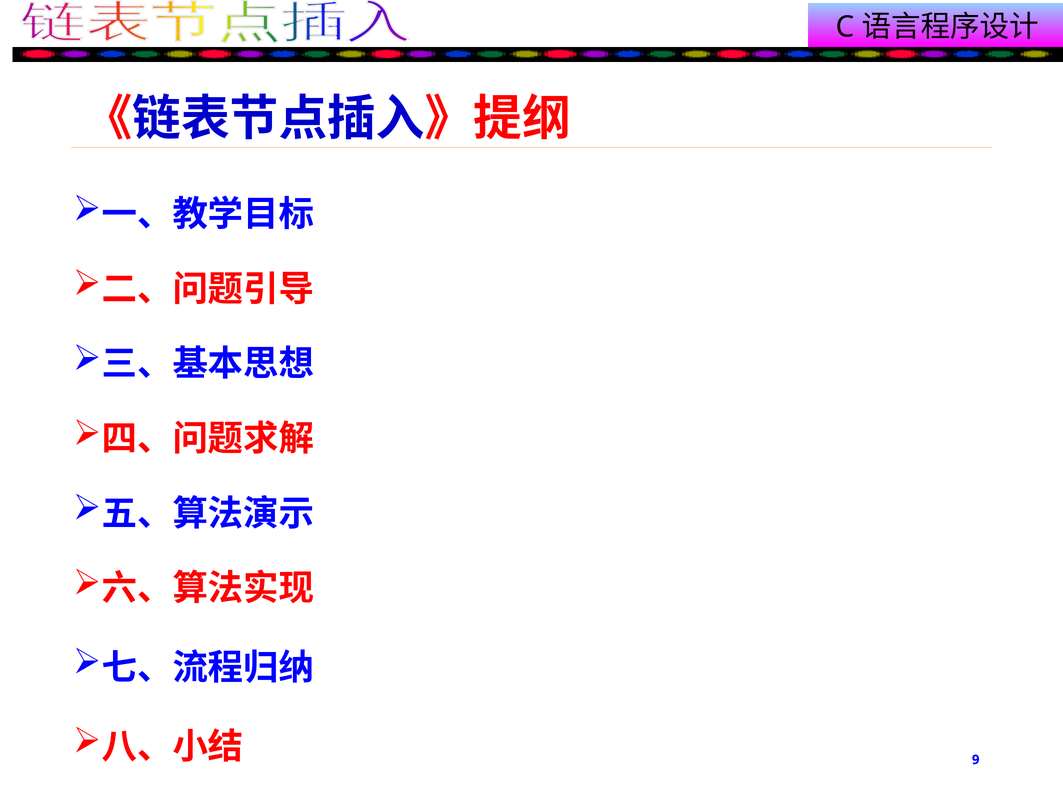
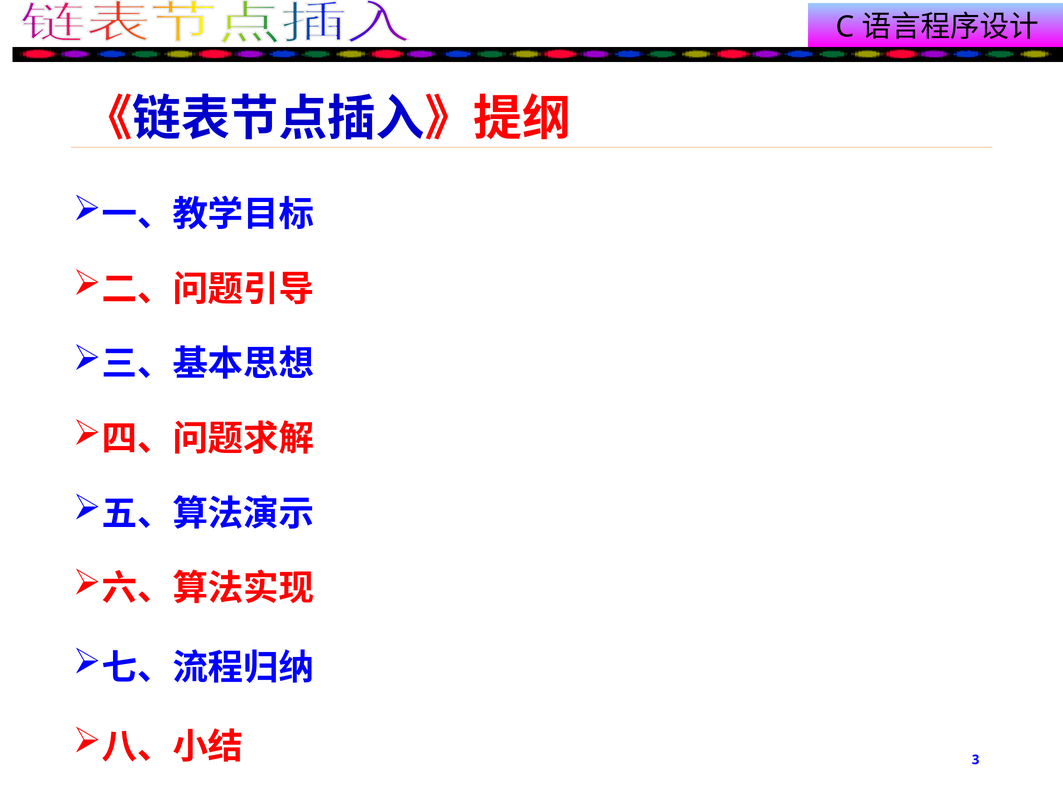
9: 9 -> 3
